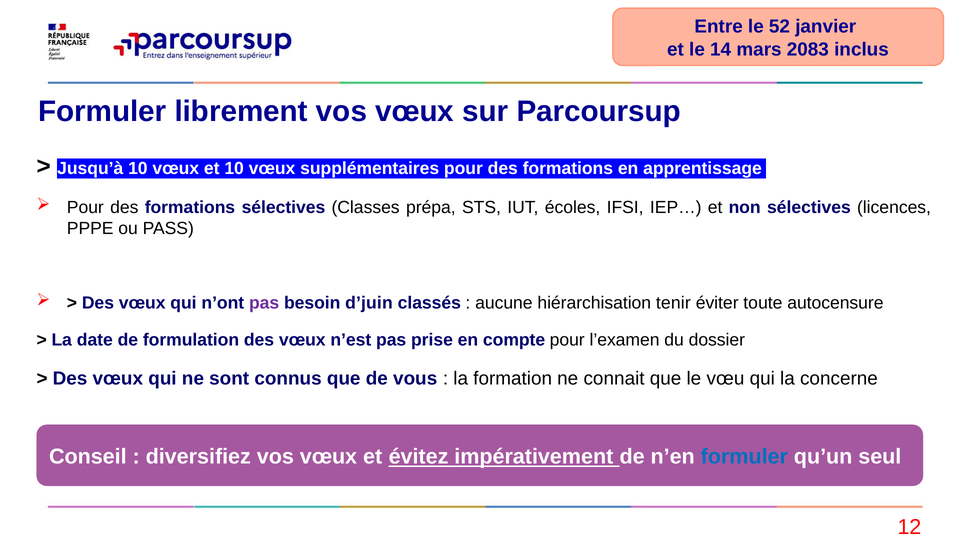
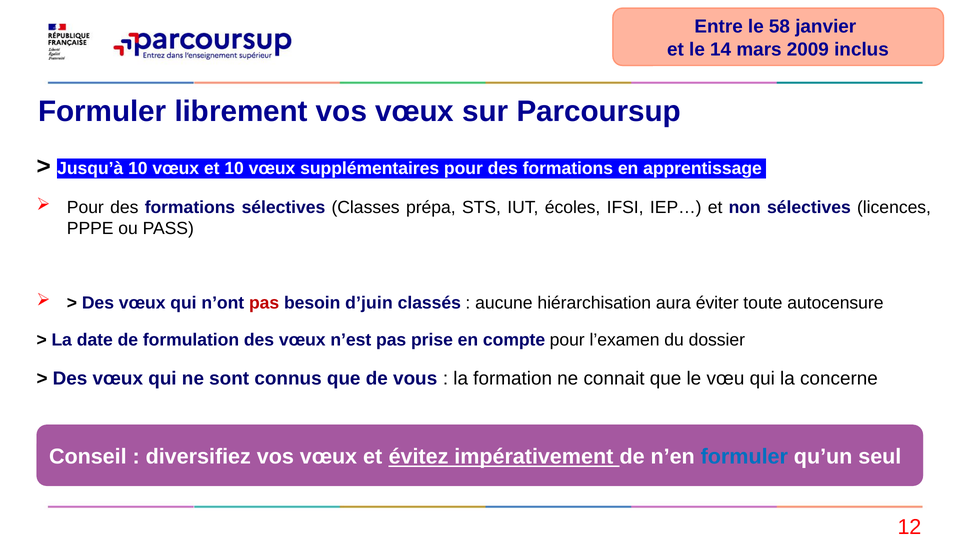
52: 52 -> 58
2083: 2083 -> 2009
pas at (264, 303) colour: purple -> red
tenir: tenir -> aura
